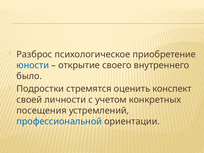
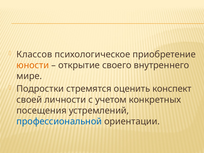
Разброс: Разброс -> Классов
юности colour: blue -> orange
было: было -> мире
